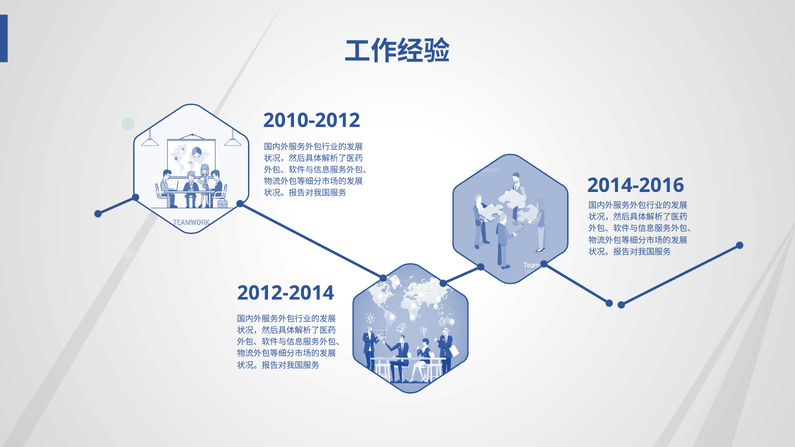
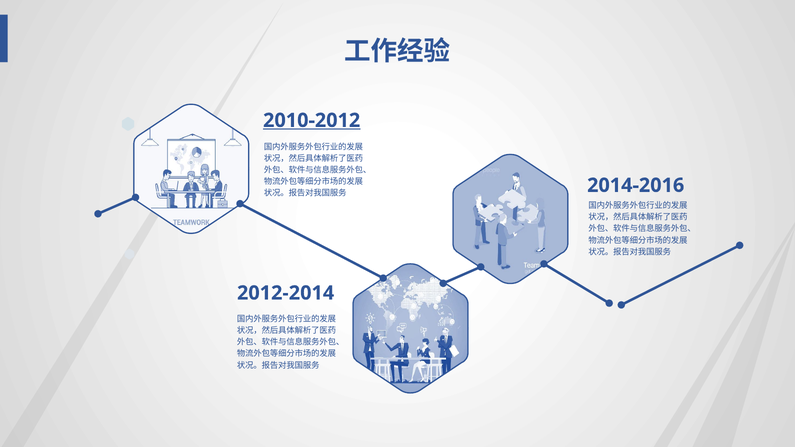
2010-2012 underline: none -> present
